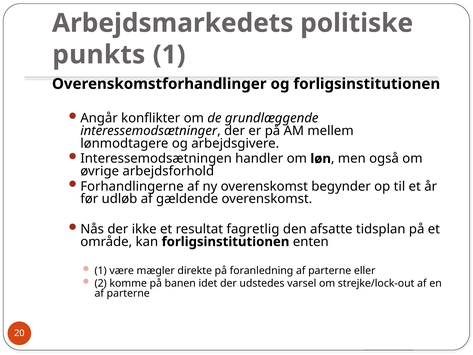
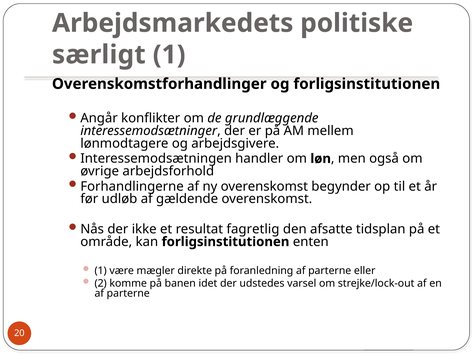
punkts: punkts -> særligt
